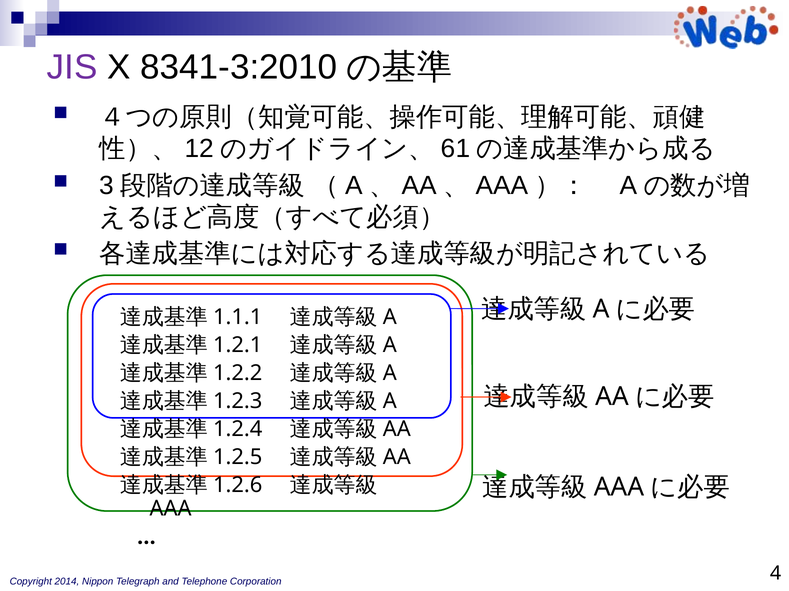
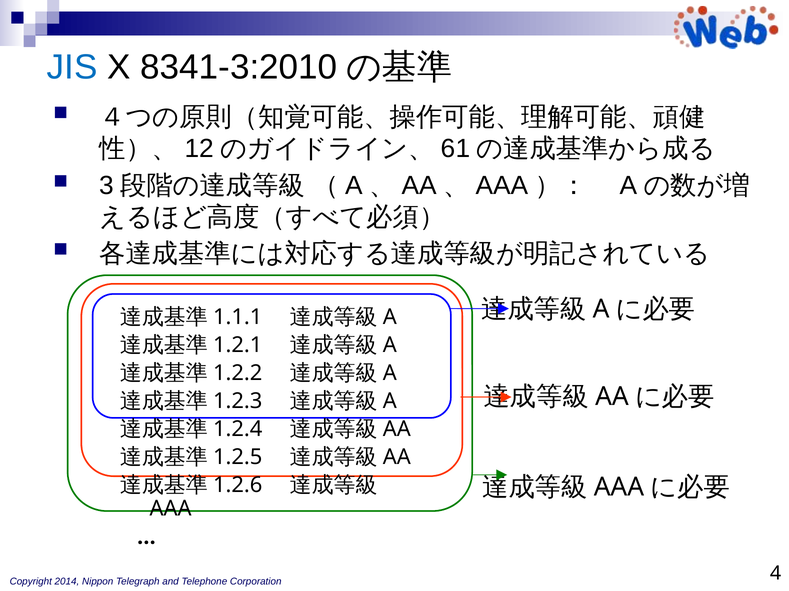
JIS colour: purple -> blue
